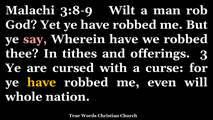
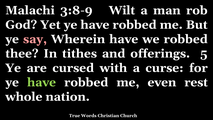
3: 3 -> 5
have at (42, 82) colour: yellow -> light green
will: will -> rest
